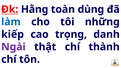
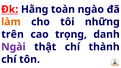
dùng: dùng -> ngào
làm colour: blue -> orange
kiếp: kiếp -> trên
